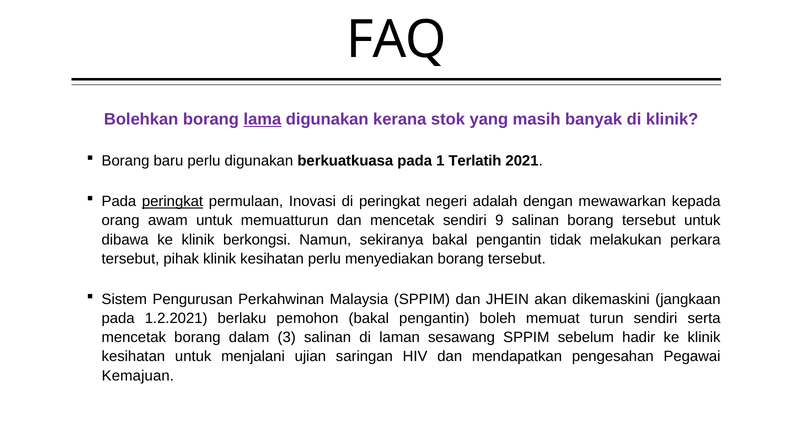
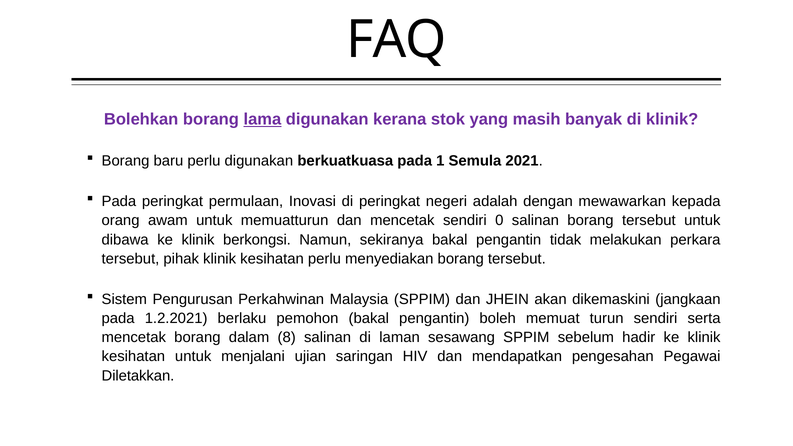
Terlatih: Terlatih -> Semula
peringkat at (173, 202) underline: present -> none
9: 9 -> 0
3: 3 -> 8
Kemajuan: Kemajuan -> Diletakkan
